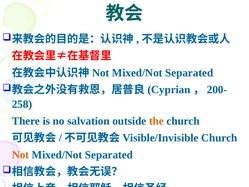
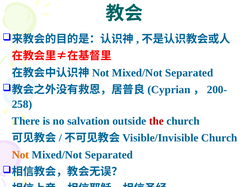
the colour: orange -> red
